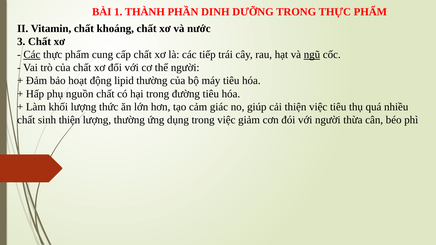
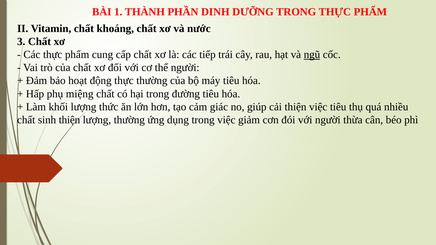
Các at (32, 55) underline: present -> none
động lipid: lipid -> thực
nguồn: nguồn -> miệng
